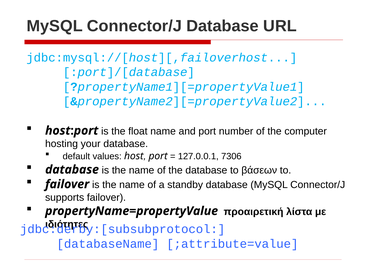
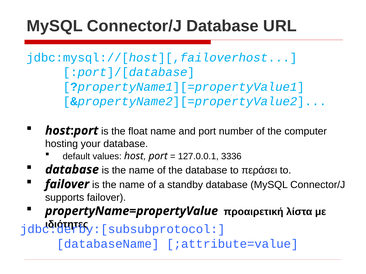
7306: 7306 -> 3336
βάσεων: βάσεων -> περάσει
